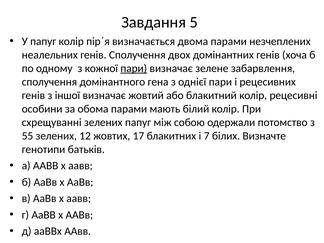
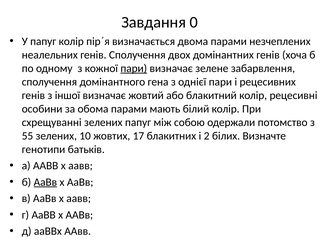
5: 5 -> 0
12: 12 -> 10
7: 7 -> 2
АаВв at (45, 182) underline: none -> present
